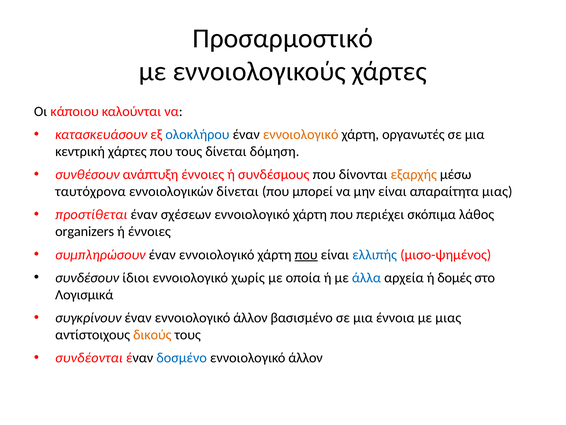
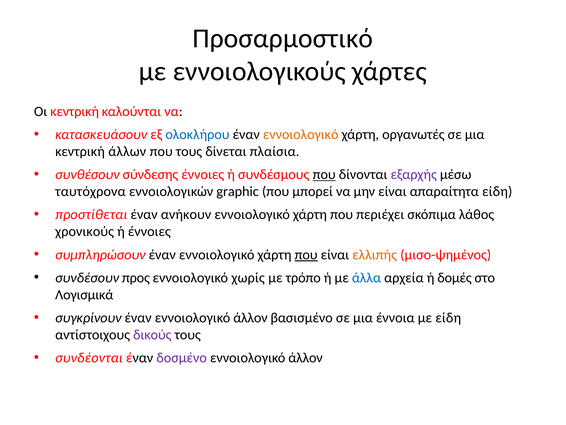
Οι κάποιου: κάποιου -> κεντρική
κεντρική χάρτες: χάρτες -> άλλων
δόμηση: δόμηση -> πλαίσια
ανάπτυξη: ανάπτυξη -> σύνδεσης
που at (324, 174) underline: none -> present
εξαρχής colour: orange -> purple
εννοιολογικών δίνεται: δίνεται -> graphic
απαραίτητα μιας: μιας -> είδη
σχέσεων: σχέσεων -> ανήκουν
organizers: organizers -> χρονικούς
ελλιπής colour: blue -> orange
ίδιοι: ίδιοι -> προς
οποία: οποία -> τρόπο
με μιας: μιας -> είδη
δικούς colour: orange -> purple
δοσμένο colour: blue -> purple
